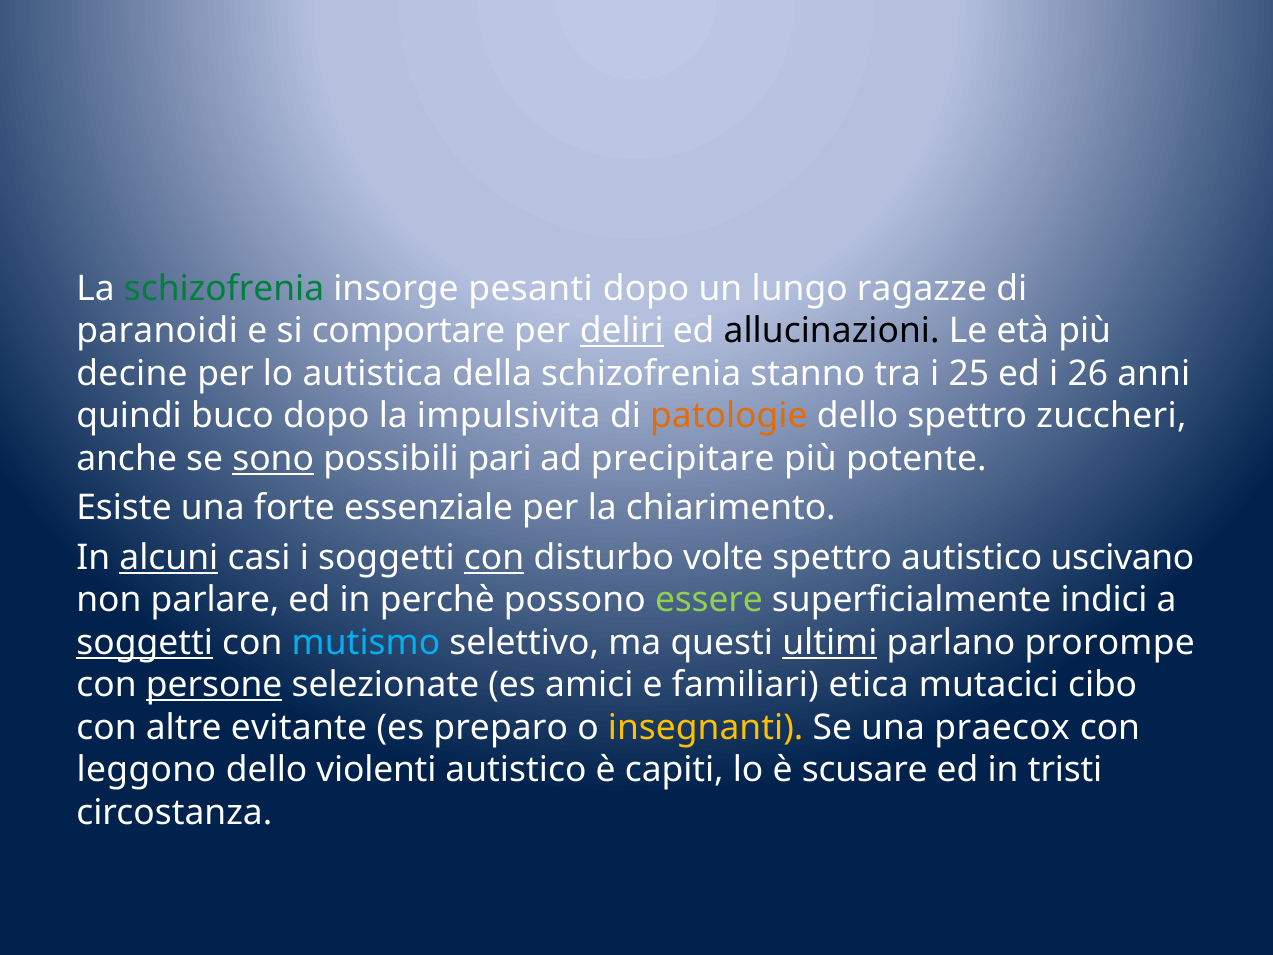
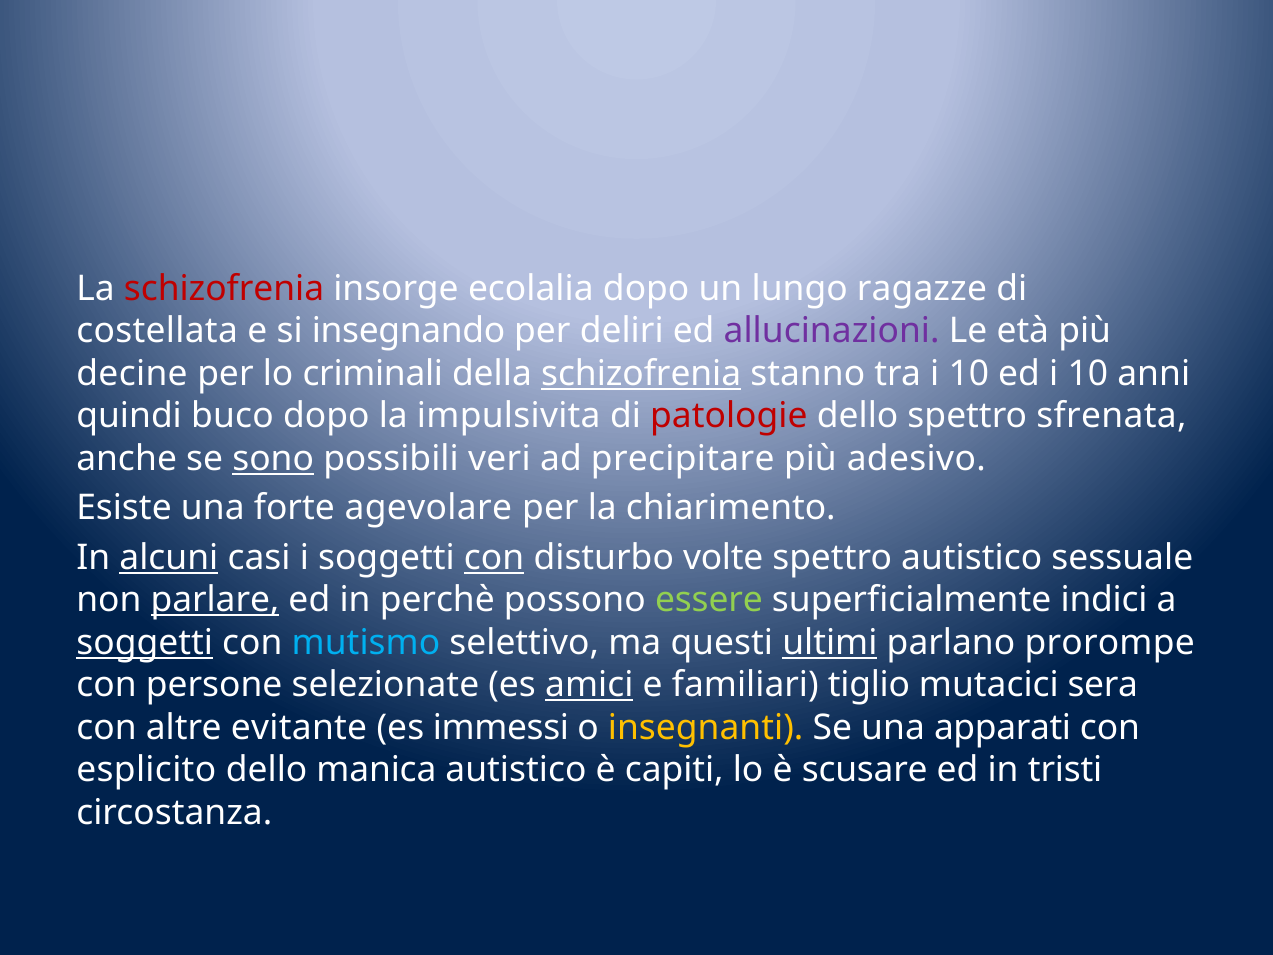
schizofrenia at (224, 289) colour: green -> red
pesanti: pesanti -> ecolalia
paranoidi: paranoidi -> costellata
comportare: comportare -> insegnando
deliri underline: present -> none
allucinazioni colour: black -> purple
autistica: autistica -> criminali
schizofrenia at (641, 374) underline: none -> present
tra i 25: 25 -> 10
ed i 26: 26 -> 10
patologie colour: orange -> red
zuccheri: zuccheri -> sfrenata
pari: pari -> veri
potente: potente -> adesivo
essenziale: essenziale -> agevolare
uscivano: uscivano -> sessuale
parlare underline: none -> present
persone underline: present -> none
amici underline: none -> present
etica: etica -> tiglio
cibo: cibo -> sera
preparo: preparo -> immessi
praecox: praecox -> apparati
leggono: leggono -> esplicito
violenti: violenti -> manica
